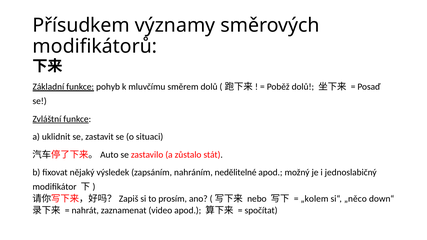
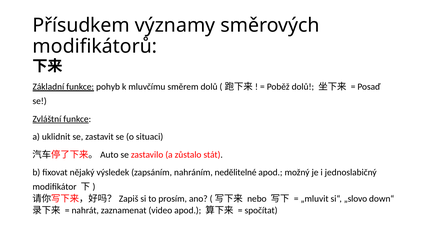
„kolem: „kolem -> „mluvit
„něco: „něco -> „slovo
